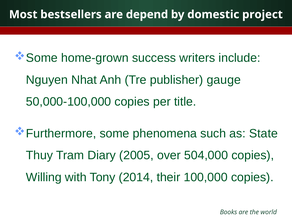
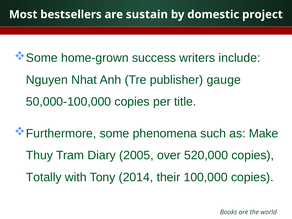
depend: depend -> sustain
State: State -> Make
504,000: 504,000 -> 520,000
Willing: Willing -> Totally
